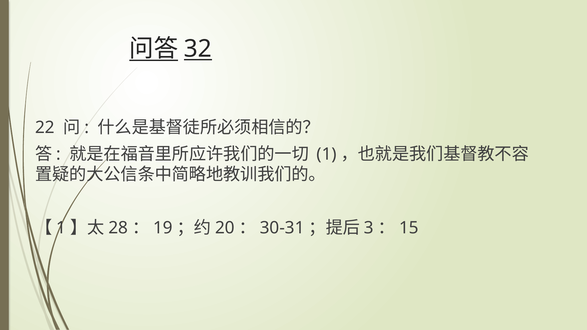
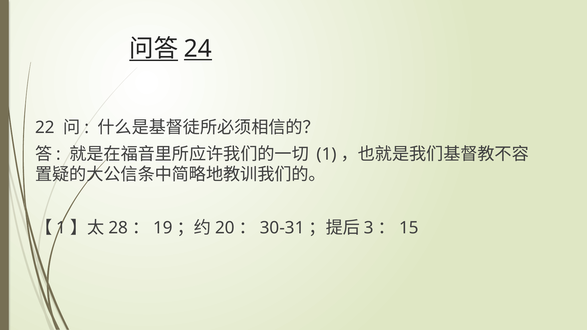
32: 32 -> 24
